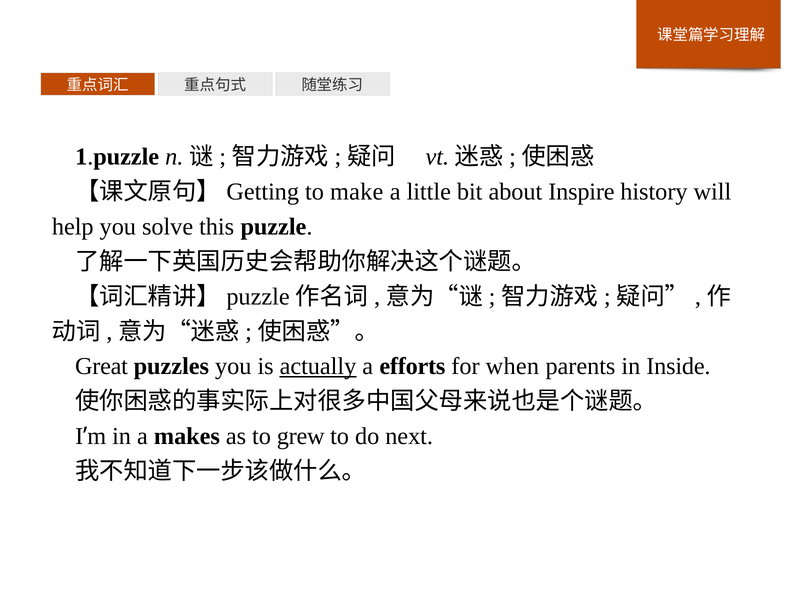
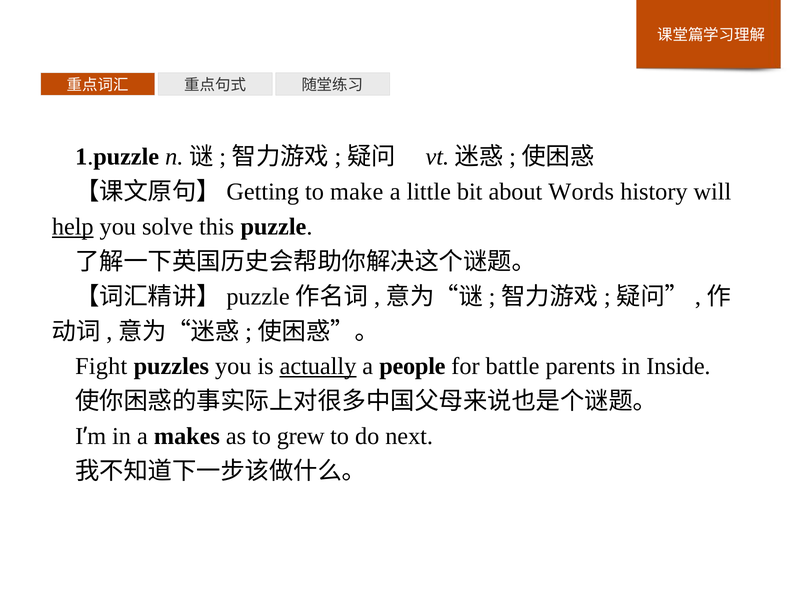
Inspire: Inspire -> Words
help underline: none -> present
Great: Great -> Fight
efforts: efforts -> people
when: when -> battle
